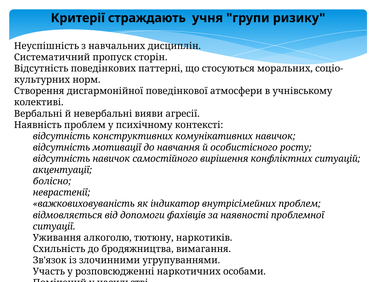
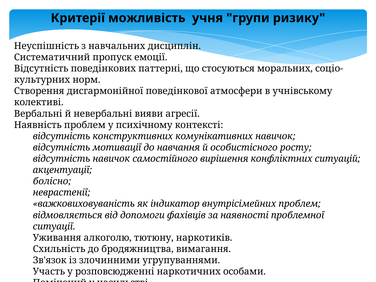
страждають: страждають -> можливість
сторін: сторін -> емоції
